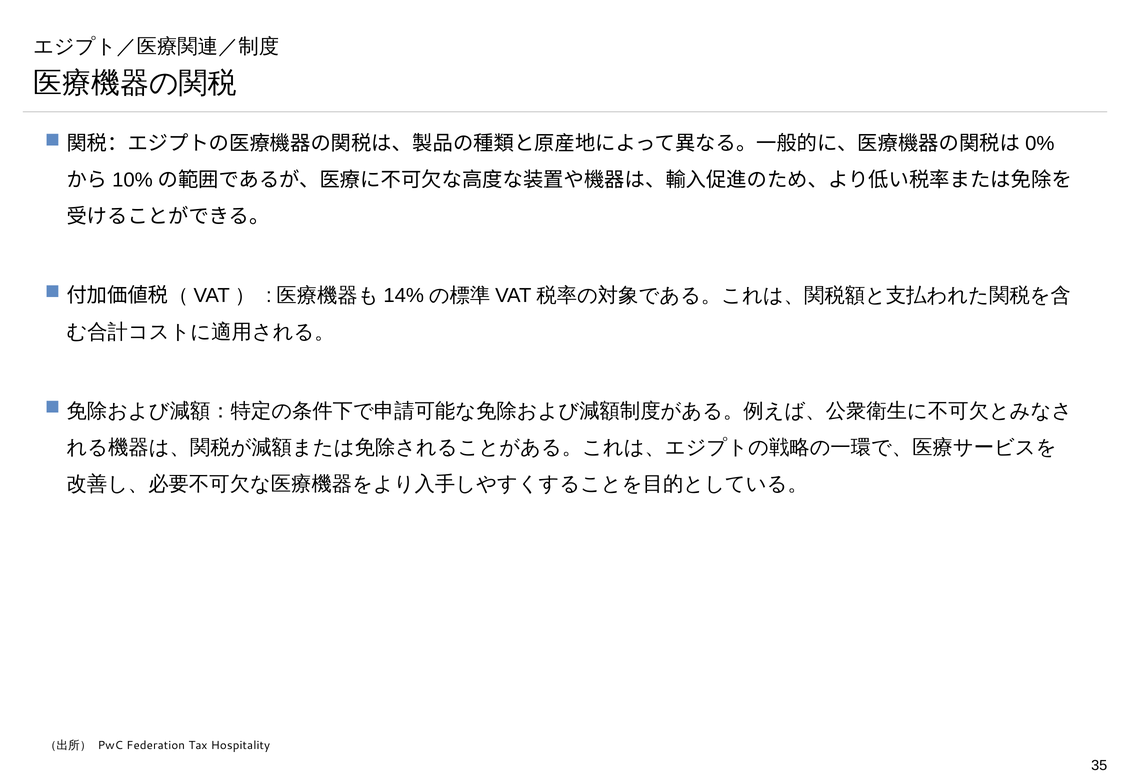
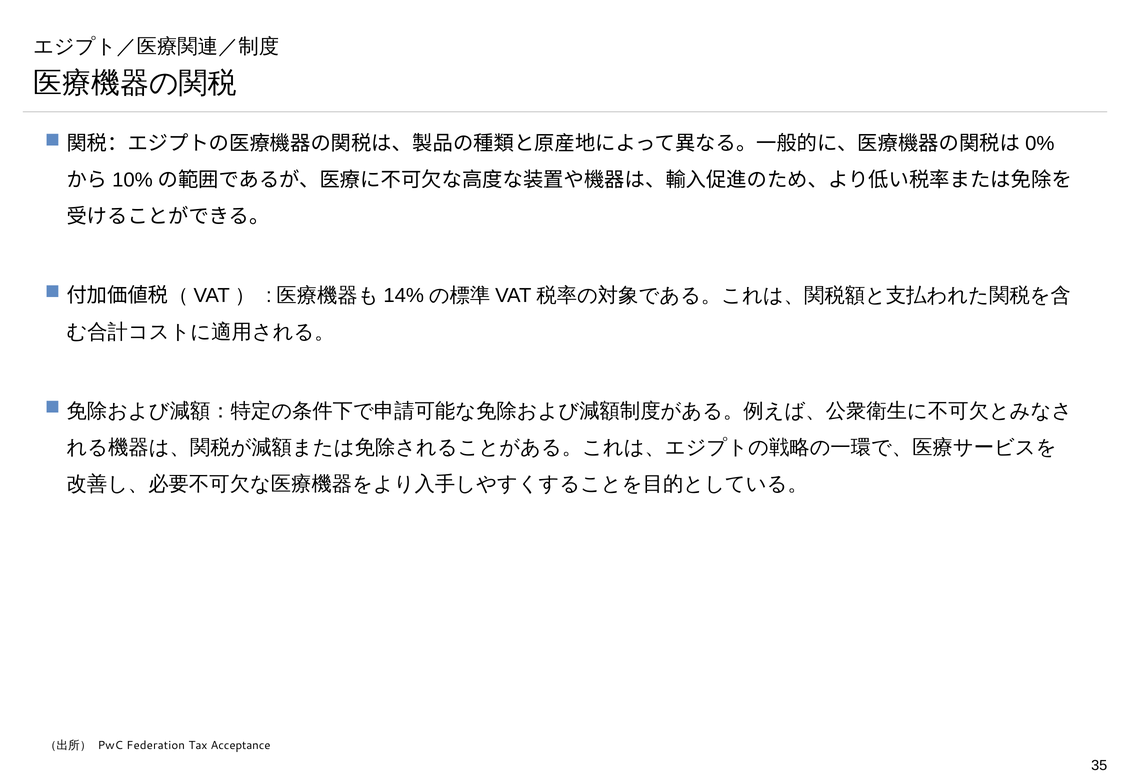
Hospitality: Hospitality -> Acceptance
